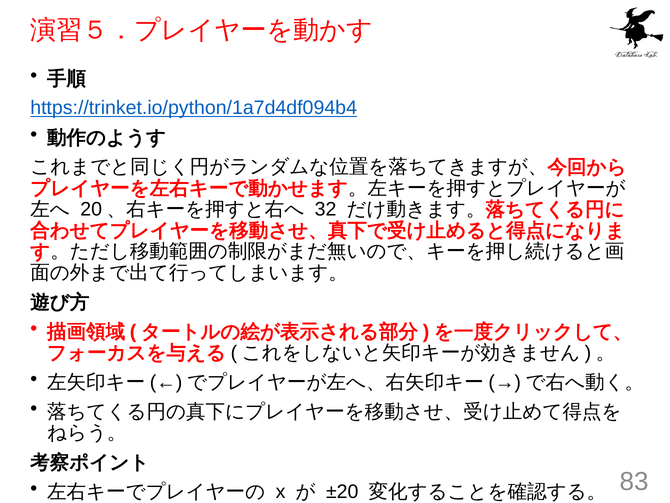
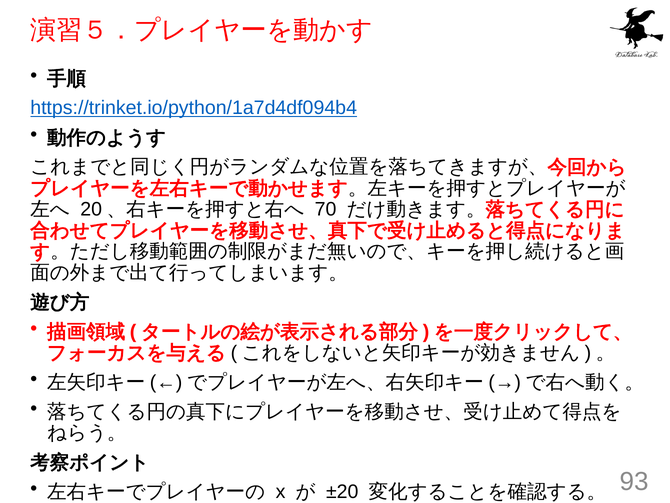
32: 32 -> 70
83: 83 -> 93
